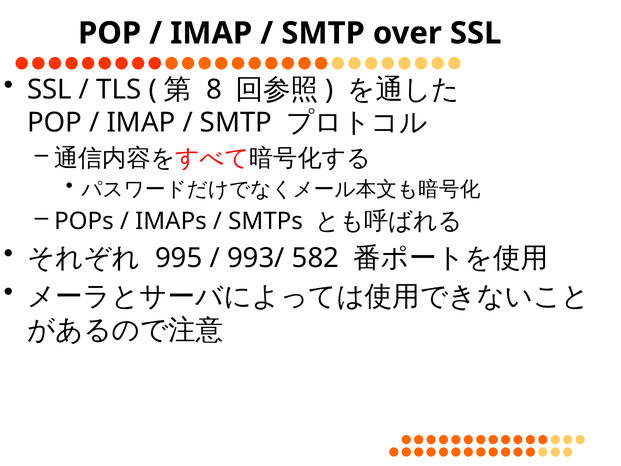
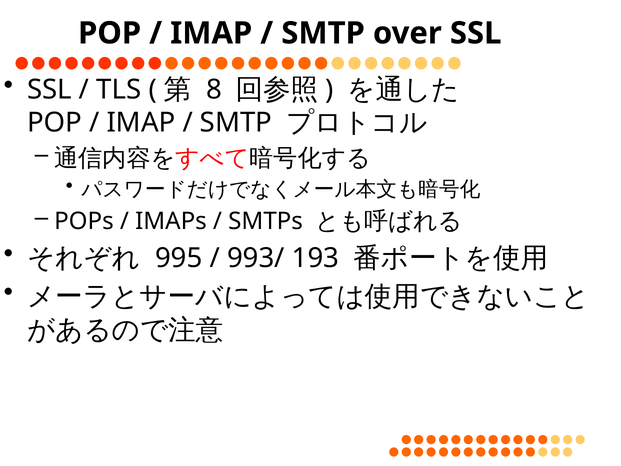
582: 582 -> 193
